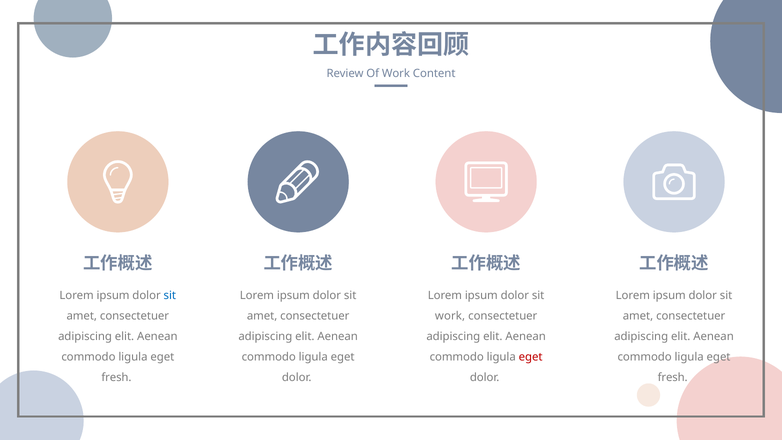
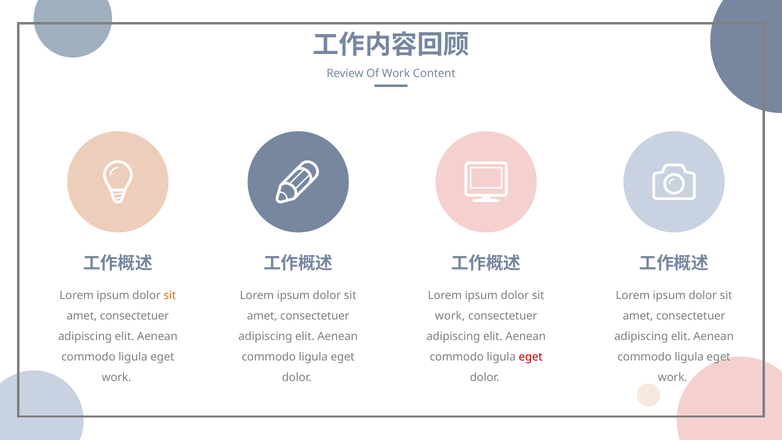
sit at (170, 295) colour: blue -> orange
fresh at (116, 377): fresh -> work
fresh at (673, 377): fresh -> work
